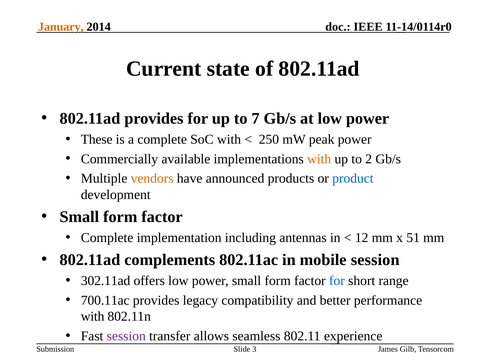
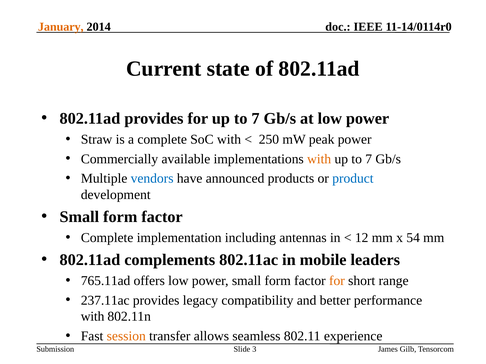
These: These -> Straw
2 at (369, 159): 2 -> 7
vendors colour: orange -> blue
51: 51 -> 54
mobile session: session -> leaders
302.11ad: 302.11ad -> 765.11ad
for at (337, 281) colour: blue -> orange
700.11ac: 700.11ac -> 237.11ac
session at (126, 336) colour: purple -> orange
